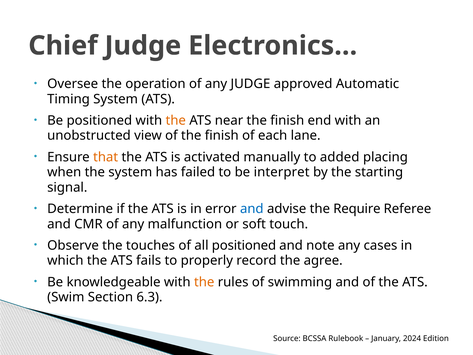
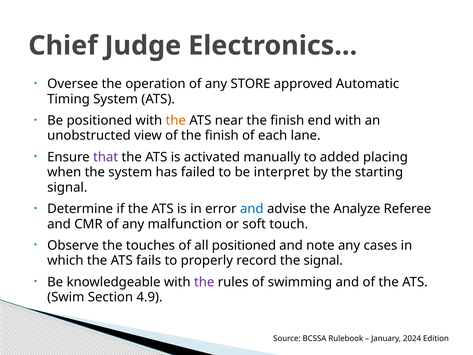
any JUDGE: JUDGE -> STORE
that colour: orange -> purple
Require: Require -> Analyze
the agree: agree -> signal
the at (204, 282) colour: orange -> purple
6.3: 6.3 -> 4.9
